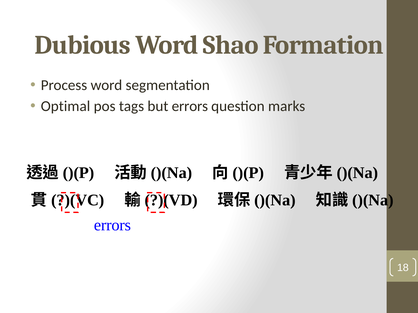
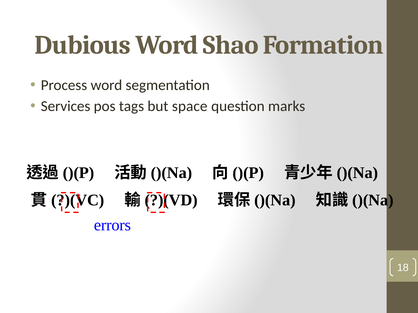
Optimal: Optimal -> Services
but errors: errors -> space
